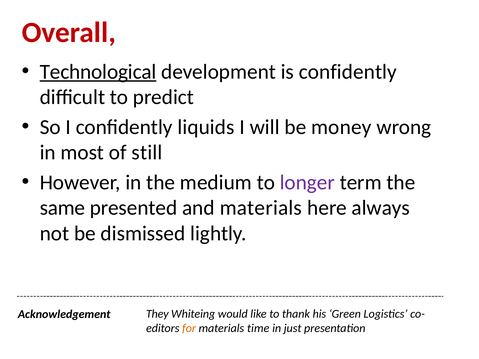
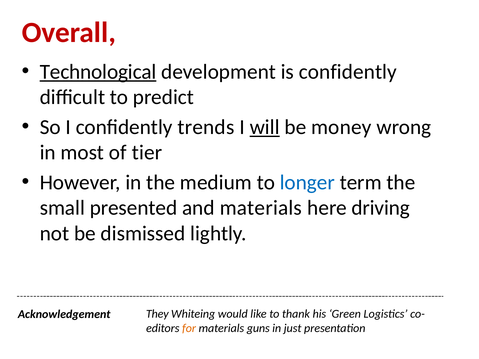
liquids: liquids -> trends
will underline: none -> present
still: still -> tier
longer colour: purple -> blue
same: same -> small
always: always -> driving
time: time -> guns
